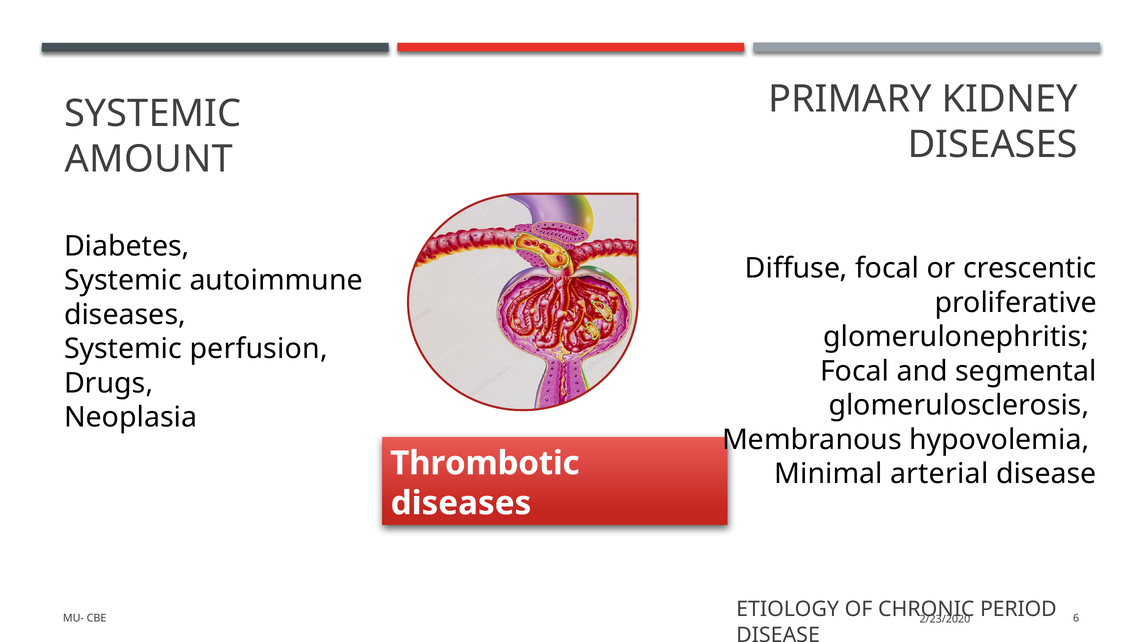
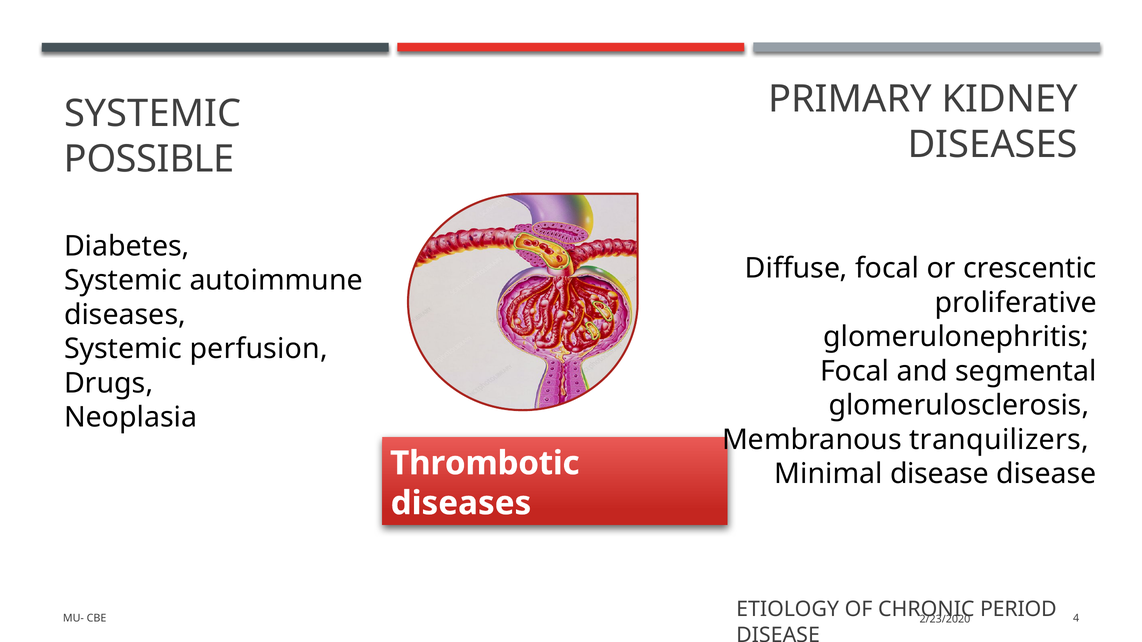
AMOUNT: AMOUNT -> POSSIBLE
hypovolemia: hypovolemia -> tranquilizers
Minimal arterial: arterial -> disease
6: 6 -> 4
